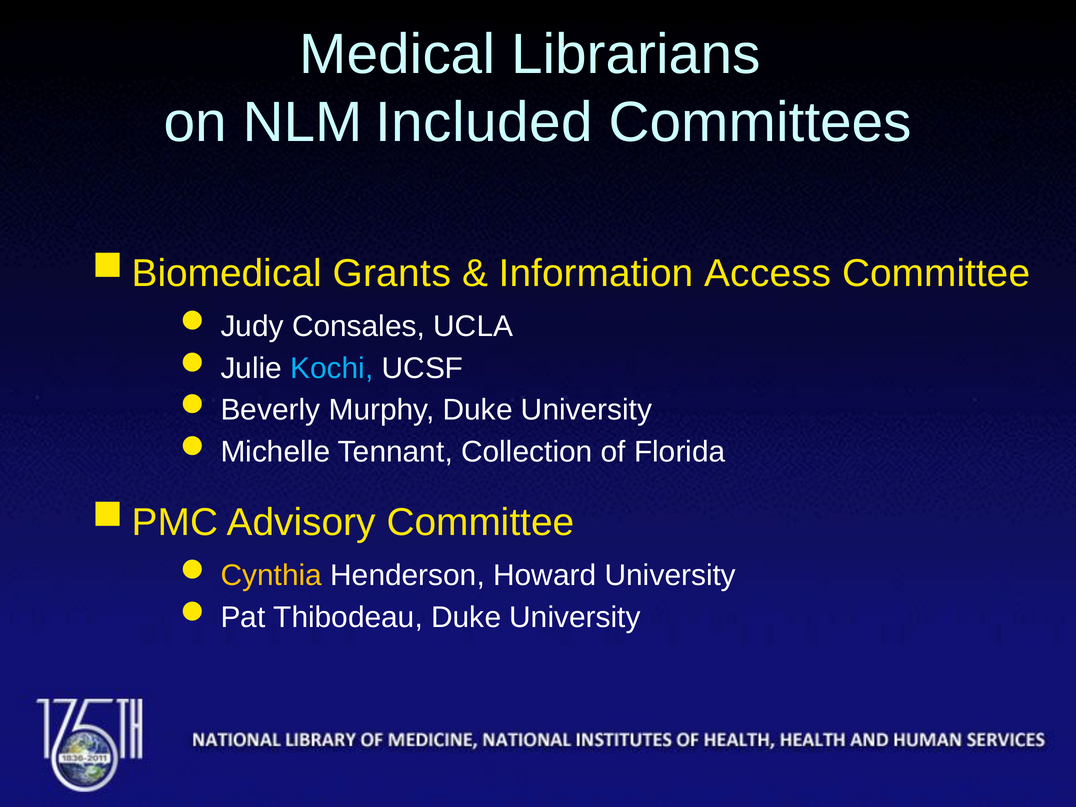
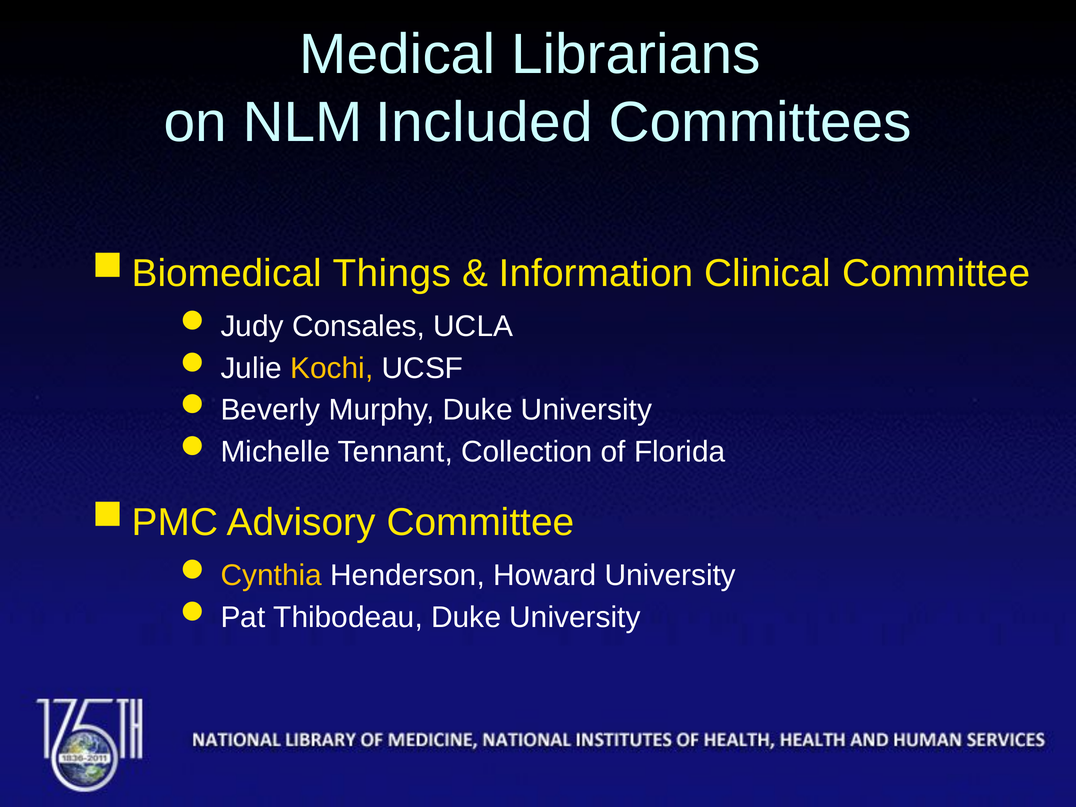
Grants: Grants -> Things
Access: Access -> Clinical
Kochi colour: light blue -> yellow
